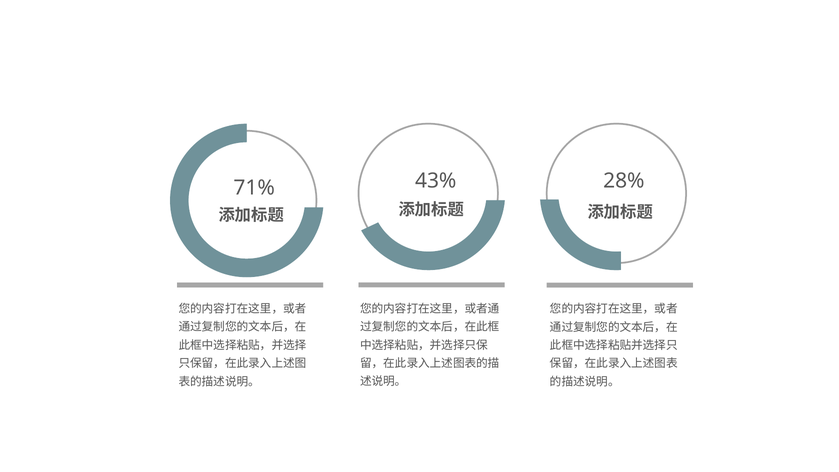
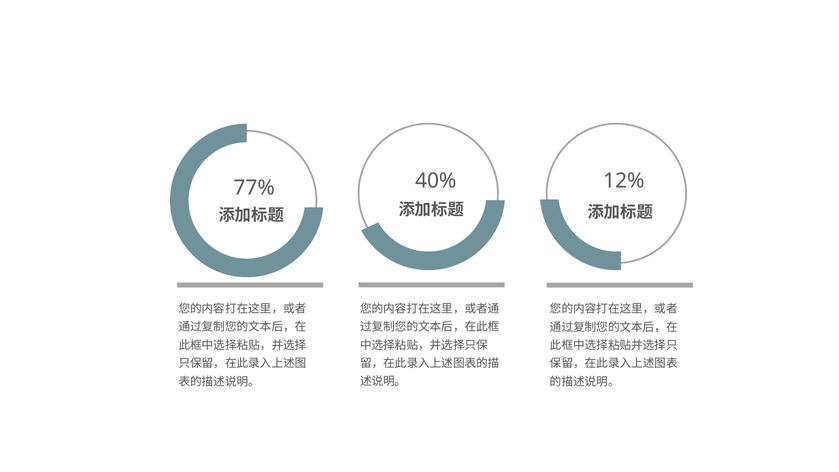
43%: 43% -> 40%
28%: 28% -> 12%
71%: 71% -> 77%
